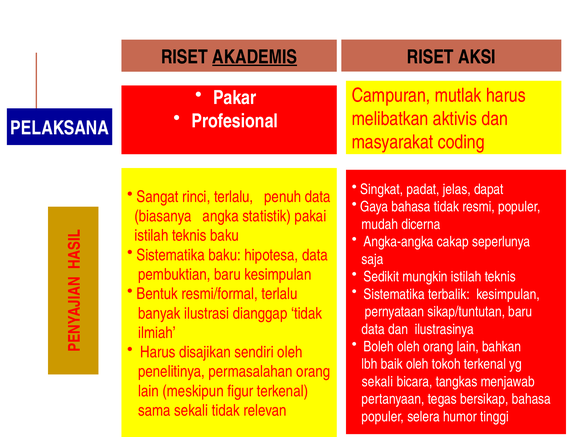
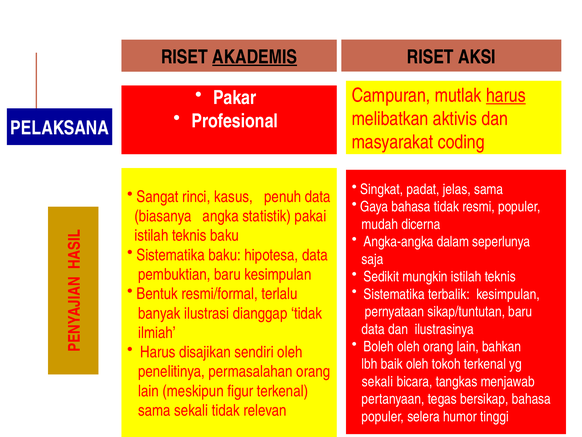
harus at (506, 95) underline: none -> present
jelas dapat: dapat -> sama
rinci terlalu: terlalu -> kasus
cakap: cakap -> dalam
